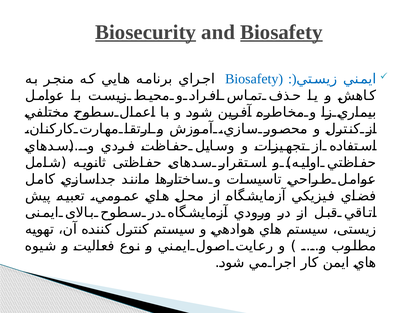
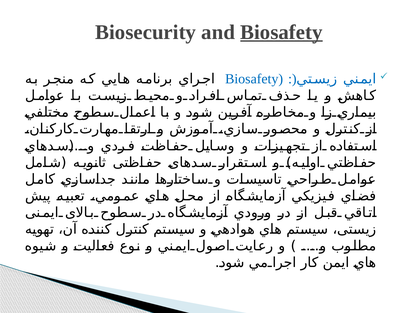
Biosecurity underline: present -> none
